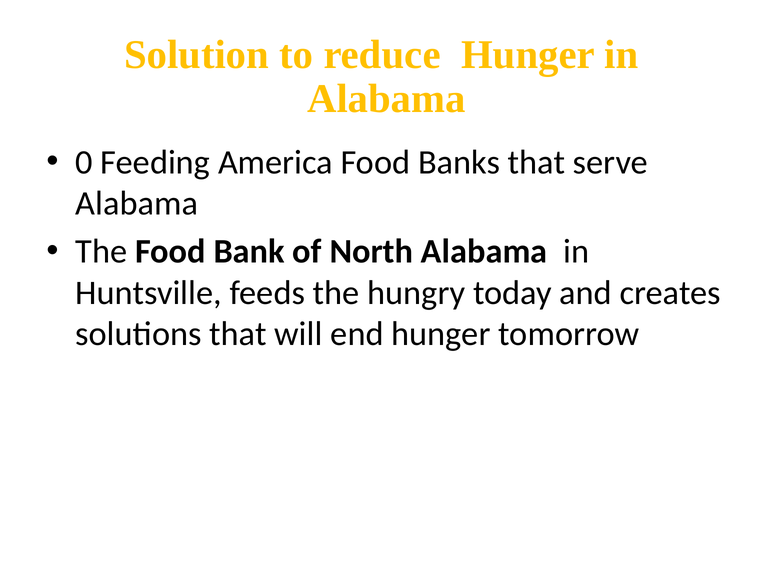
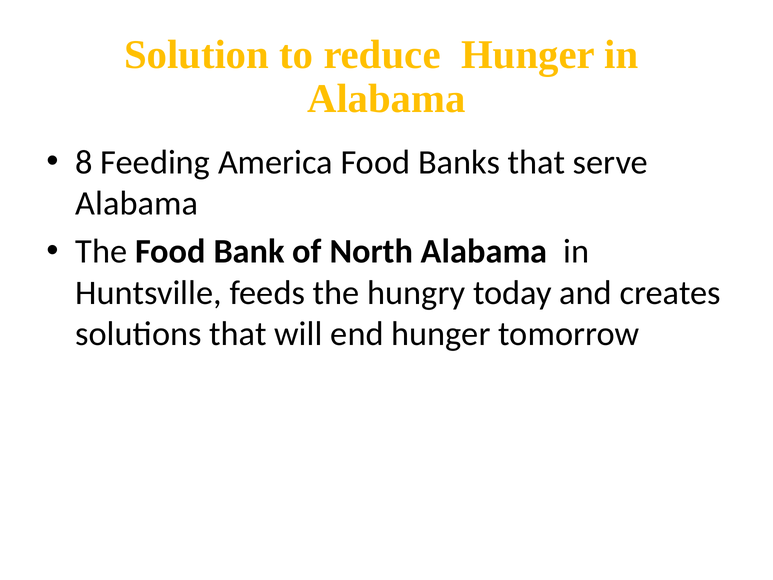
0: 0 -> 8
